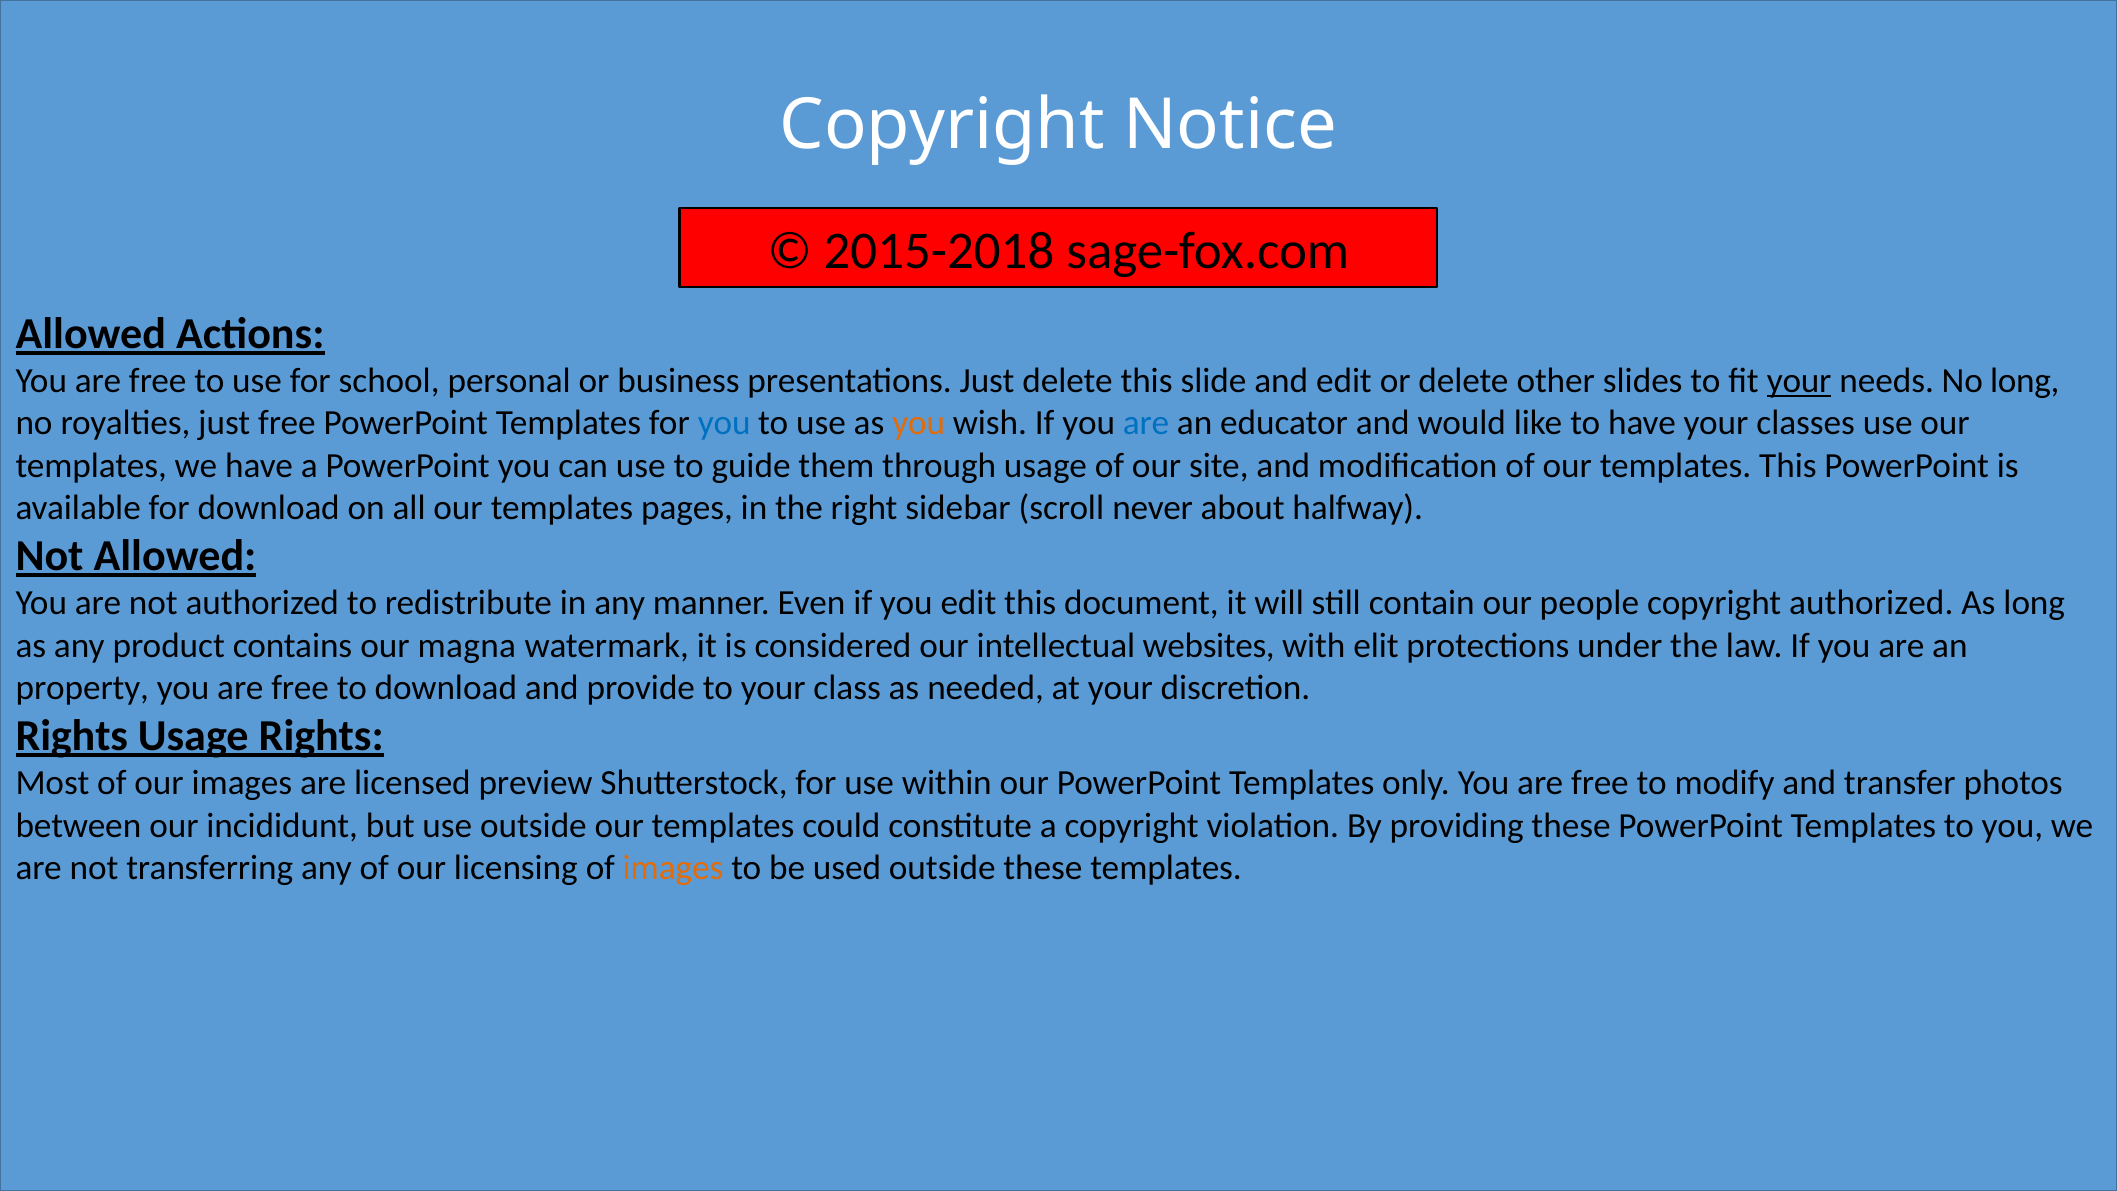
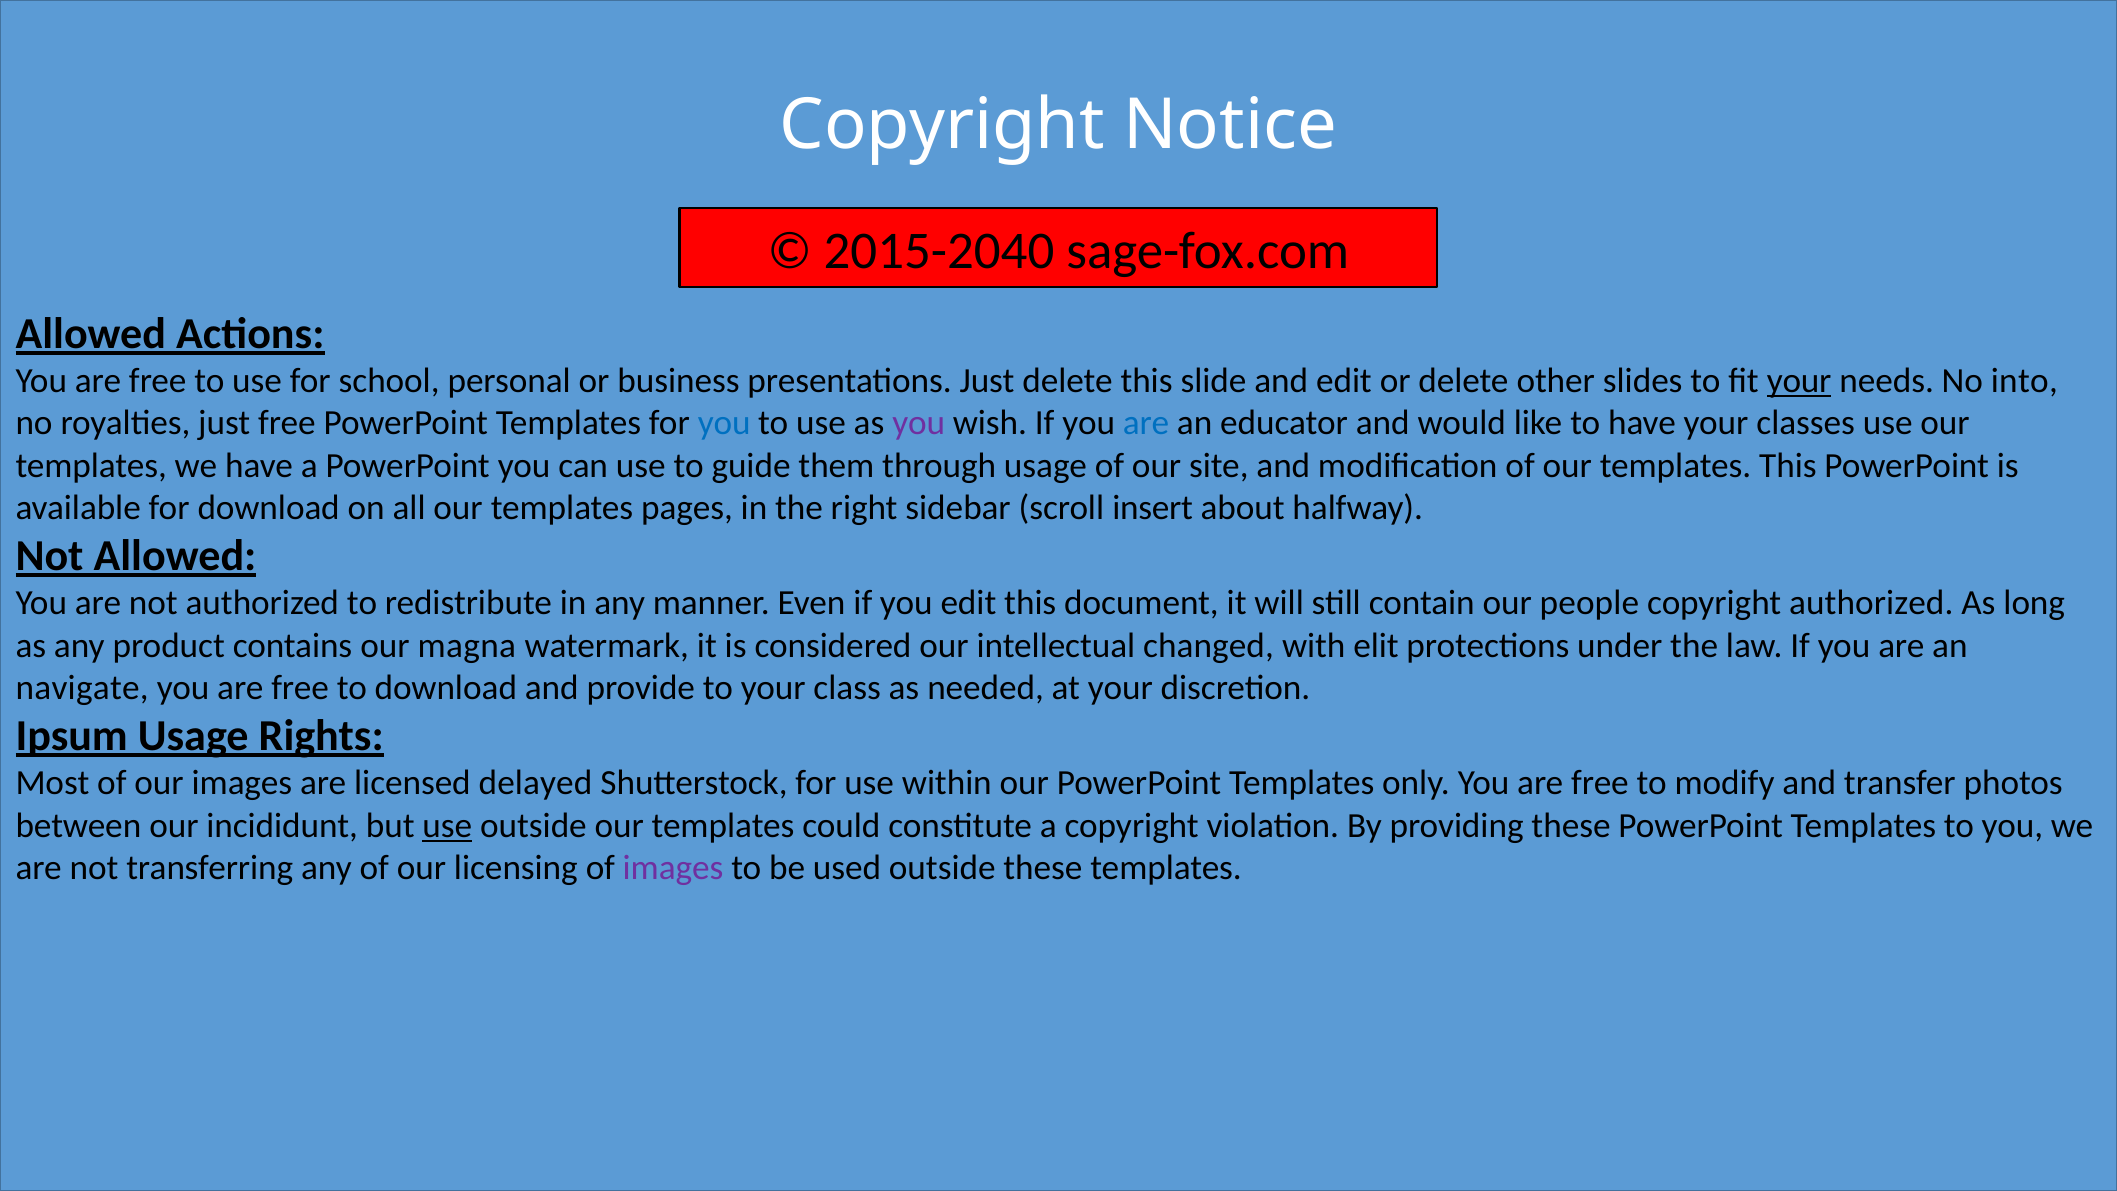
2015-2018: 2015-2018 -> 2015-2040
No long: long -> into
you at (919, 423) colour: orange -> purple
never: never -> insert
websites: websites -> changed
property: property -> navigate
Rights at (72, 736): Rights -> Ipsum
preview: preview -> delayed
use at (447, 825) underline: none -> present
images at (673, 868) colour: orange -> purple
